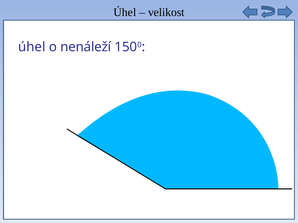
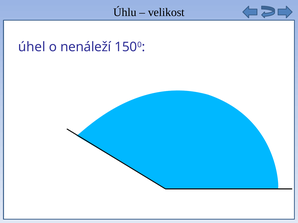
Úhel at (125, 12): Úhel -> Úhlu
